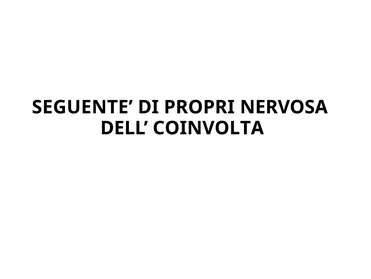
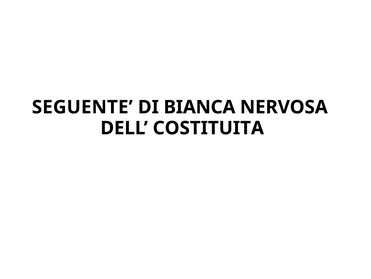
PROPRI: PROPRI -> BIANCA
COINVOLTA: COINVOLTA -> COSTITUITA
